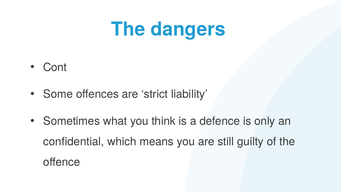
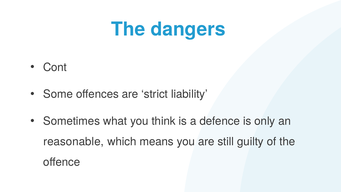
confidential: confidential -> reasonable
